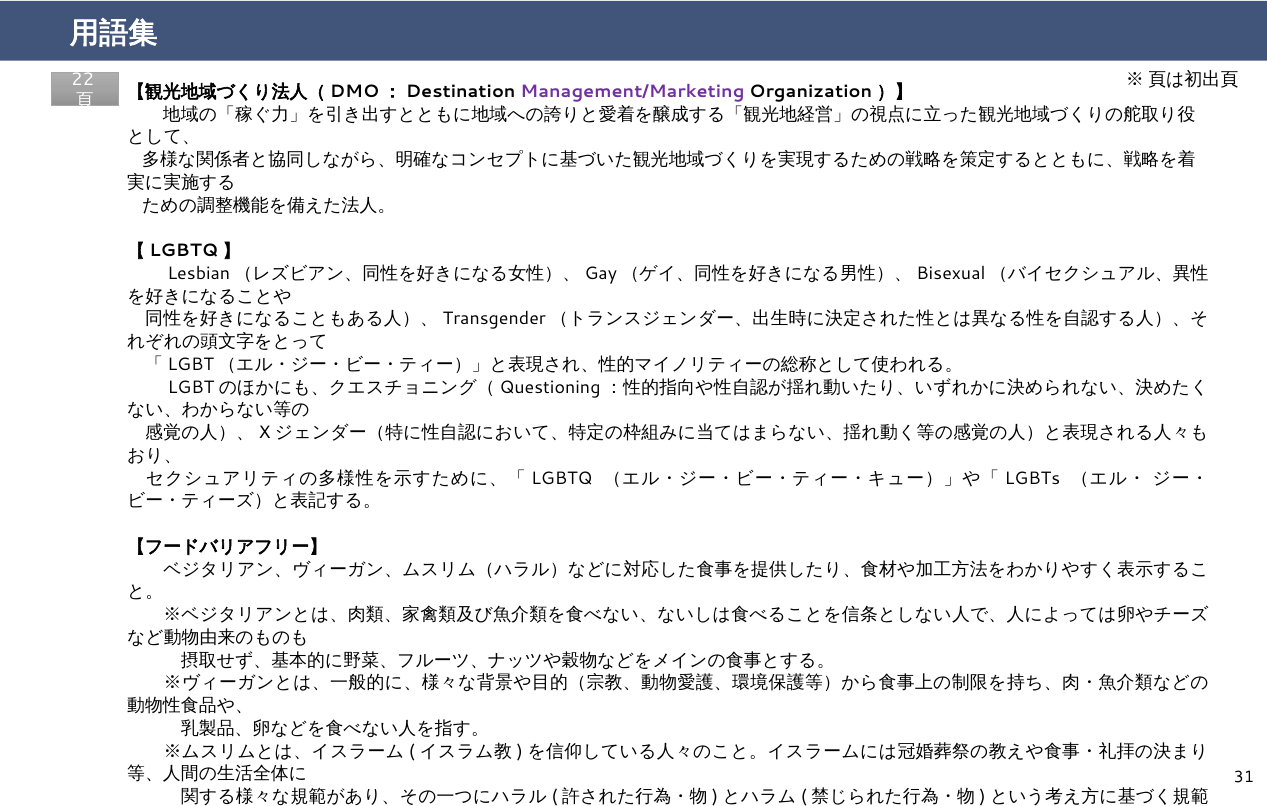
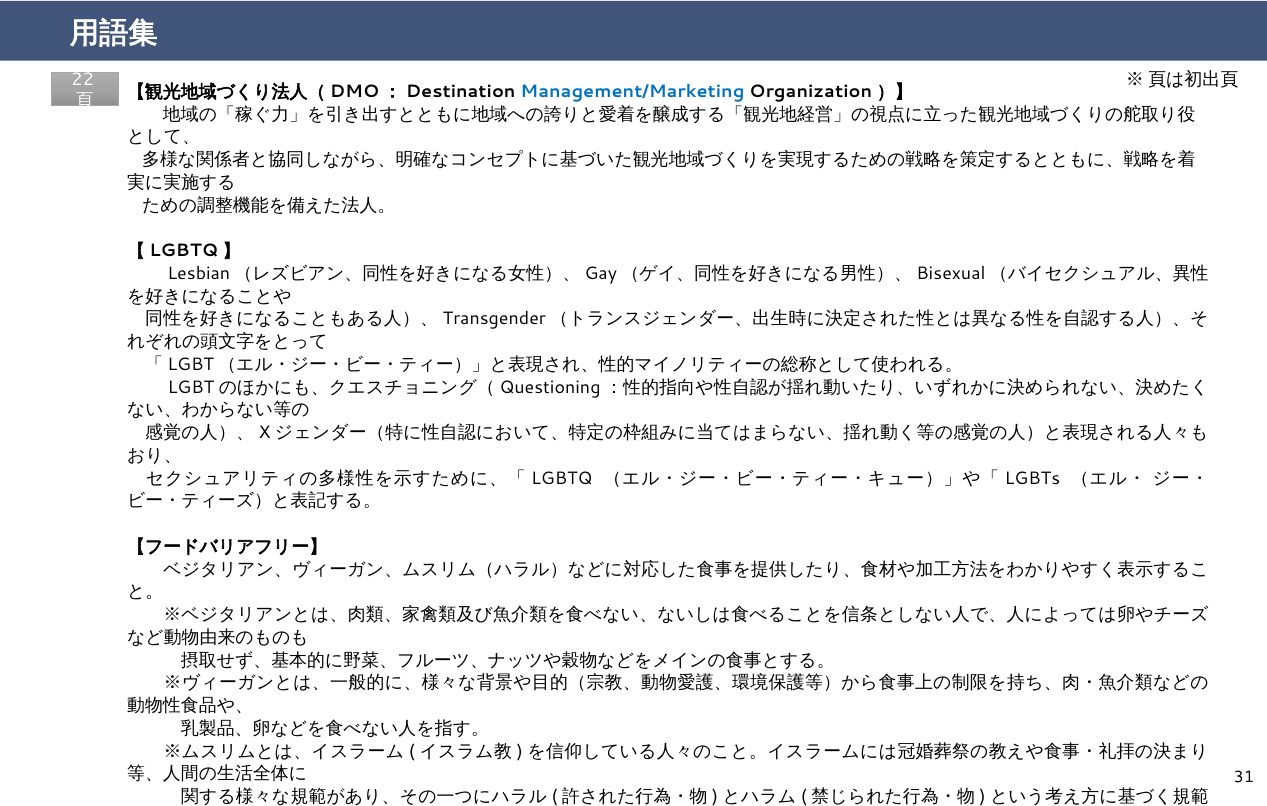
Management/Marketing colour: purple -> blue
